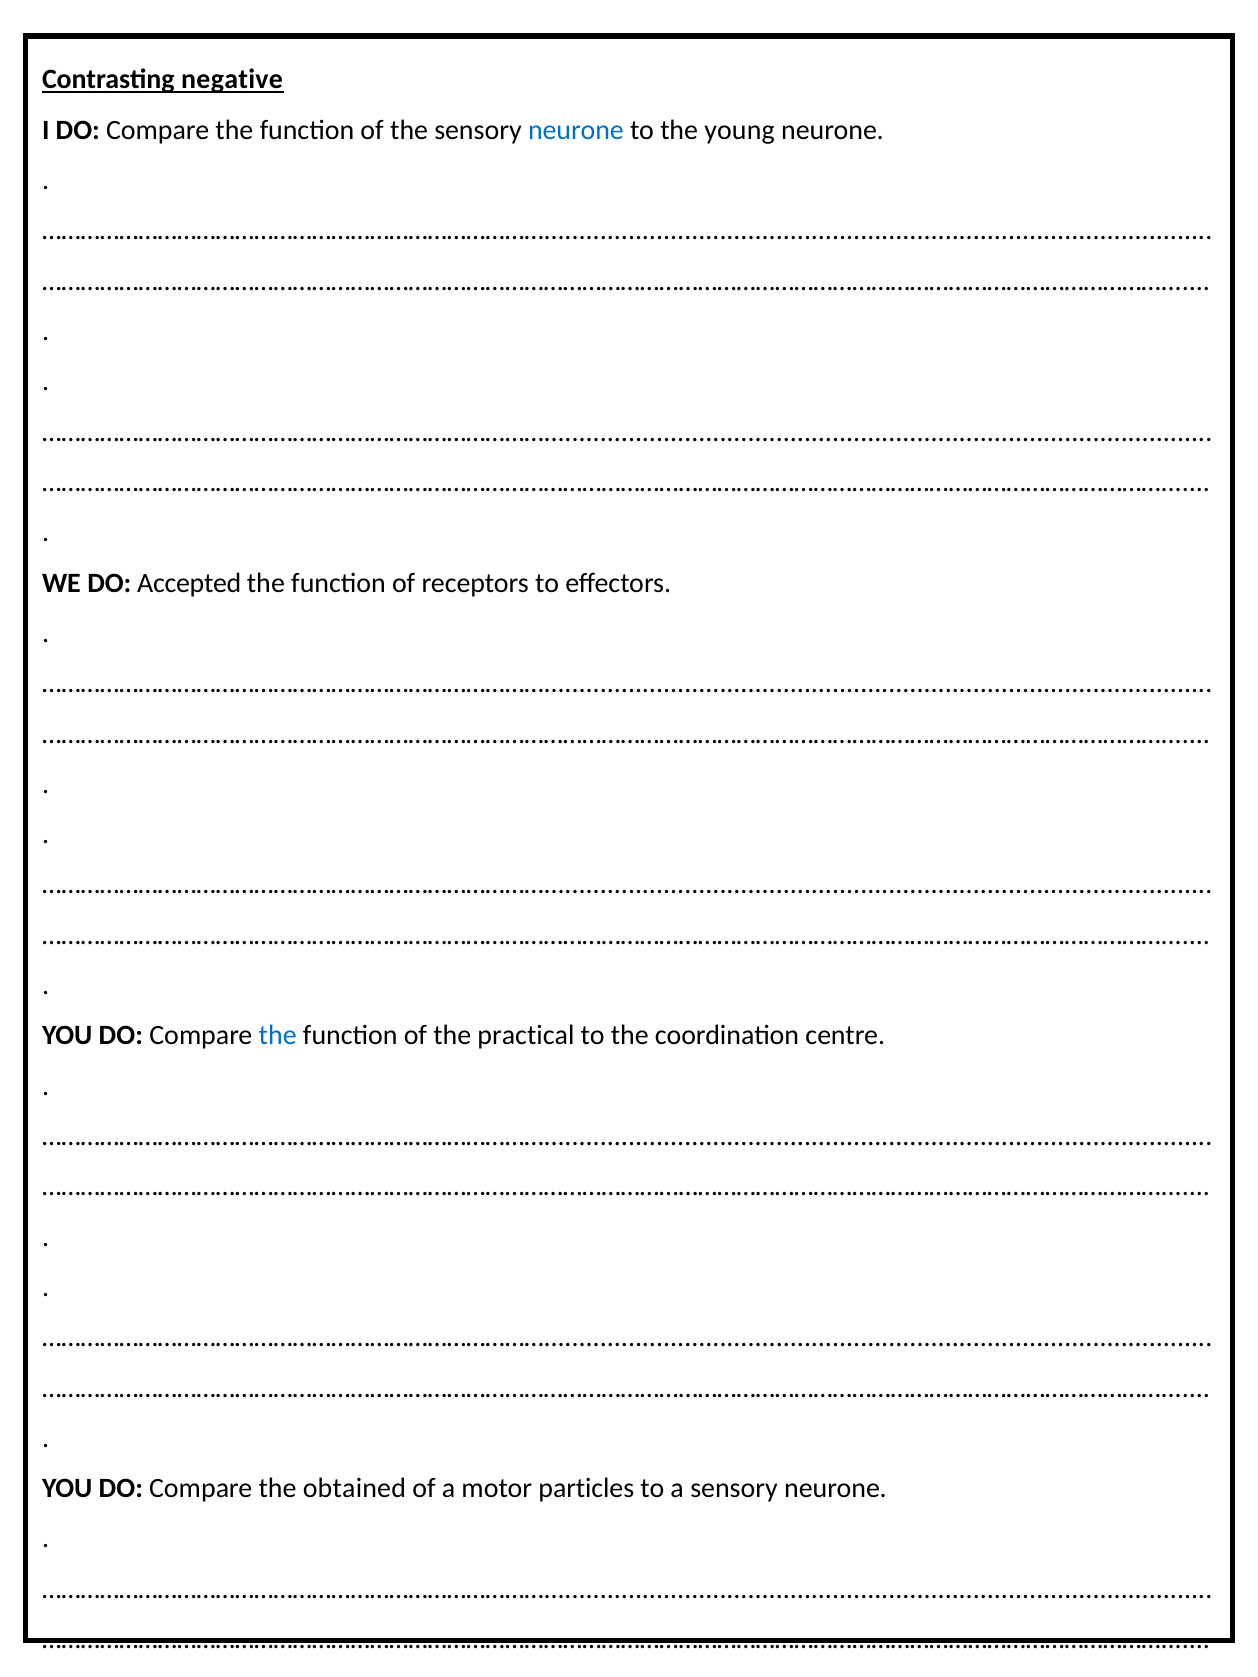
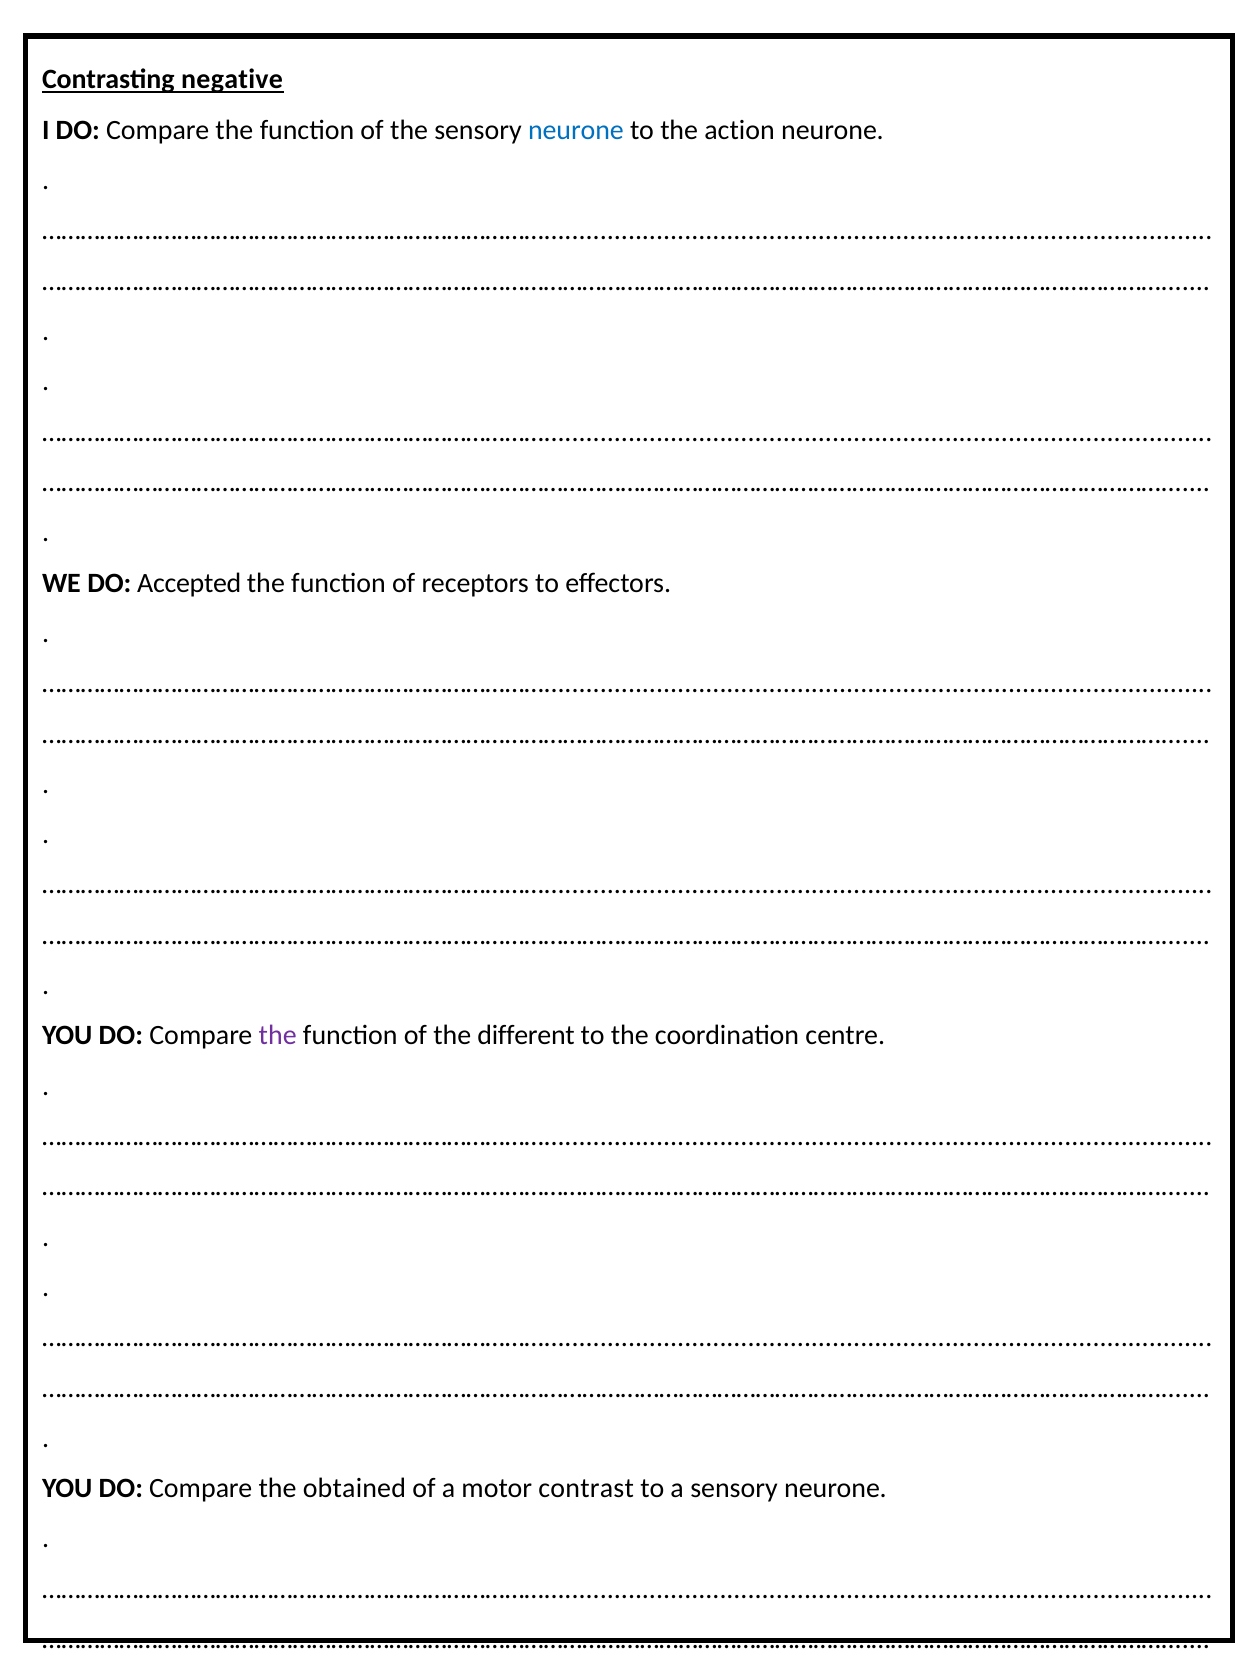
young: young -> action
the at (278, 1036) colour: blue -> purple
practical: practical -> different
particles: particles -> contrast
